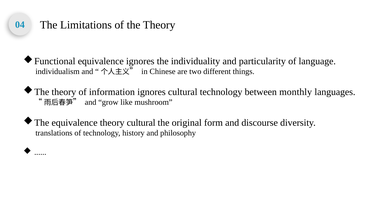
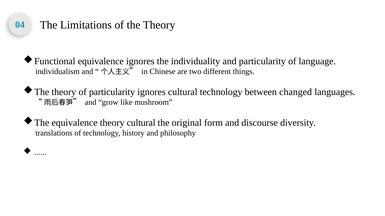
of information: information -> particularity
monthly: monthly -> changed
